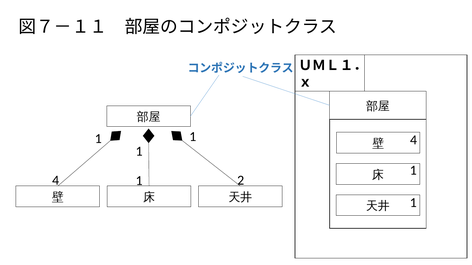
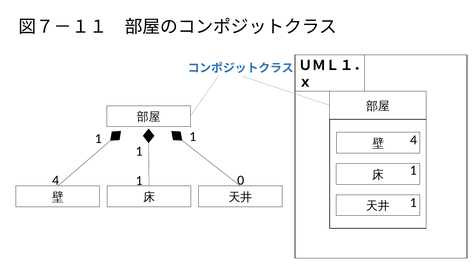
2: 2 -> 0
